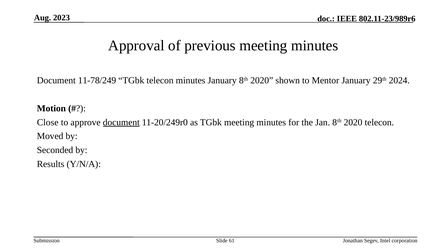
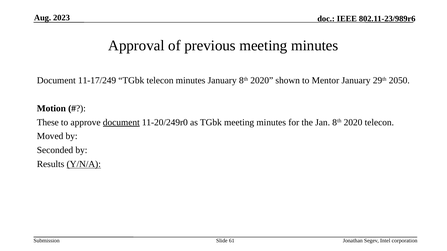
11-78/249: 11-78/249 -> 11-17/249
2024: 2024 -> 2050
Close: Close -> These
Y/N/A underline: none -> present
